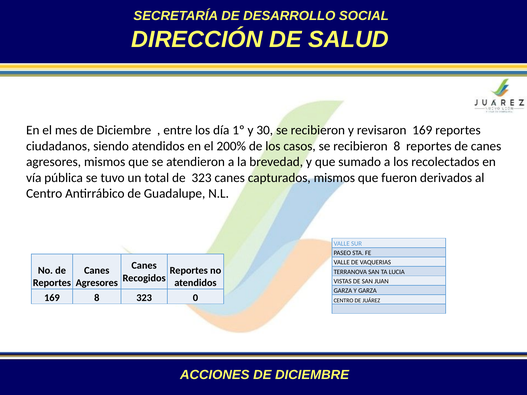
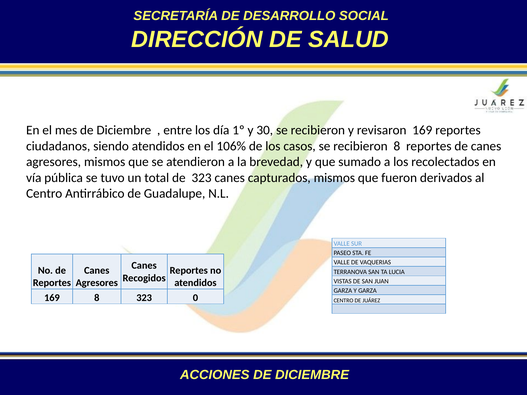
200%: 200% -> 106%
